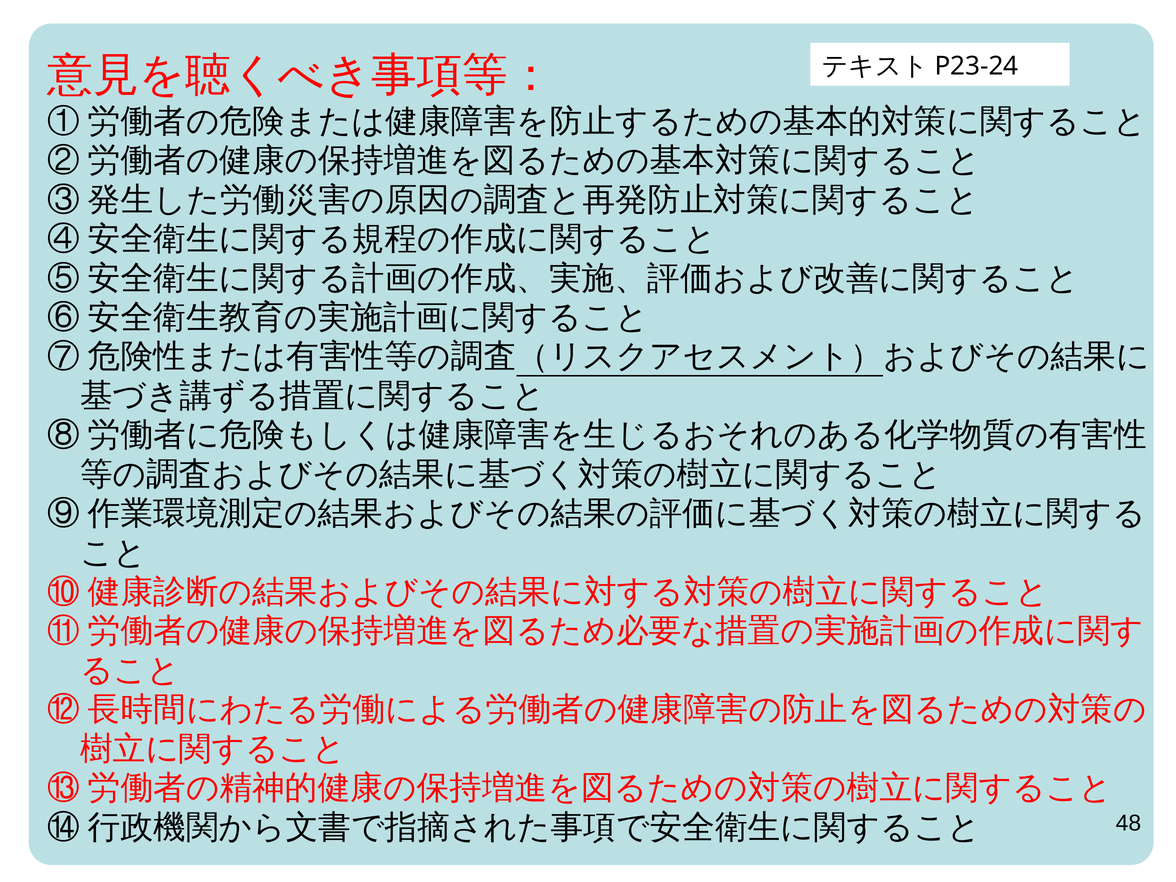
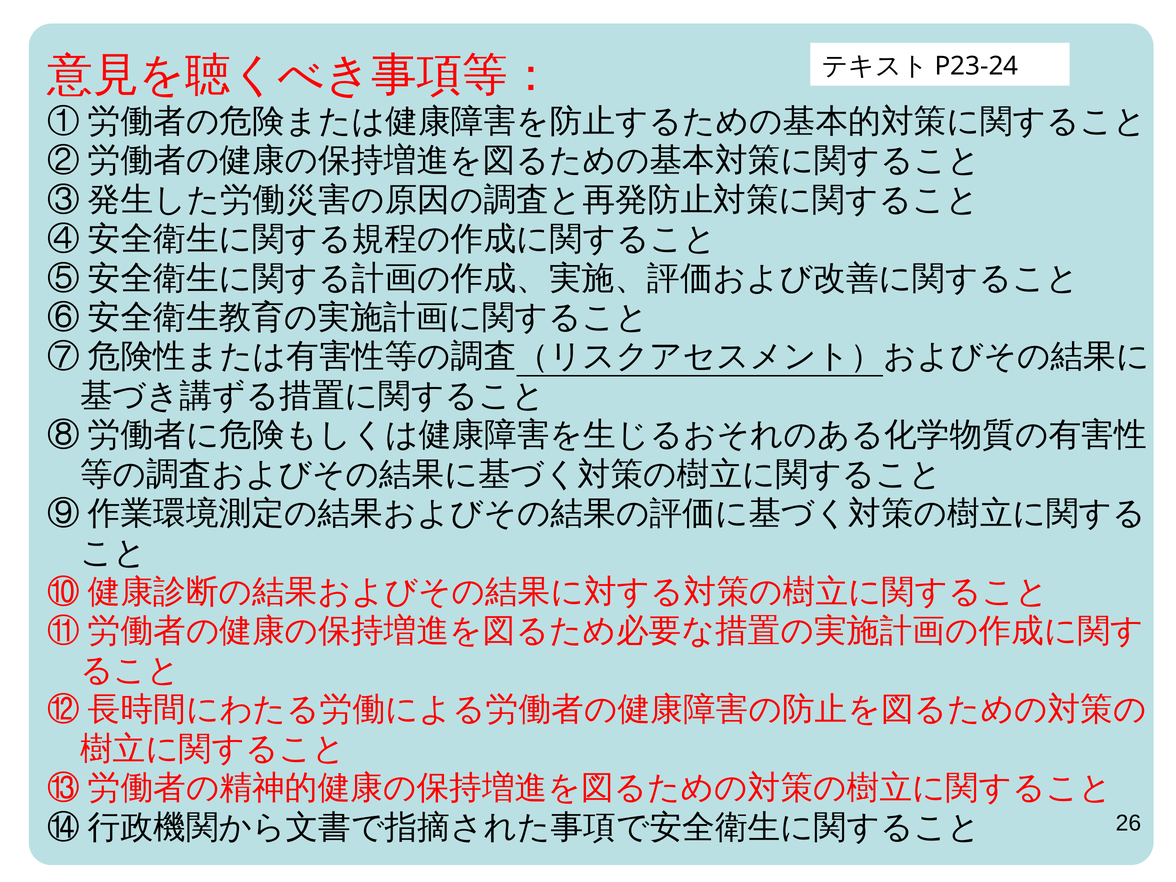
48: 48 -> 26
